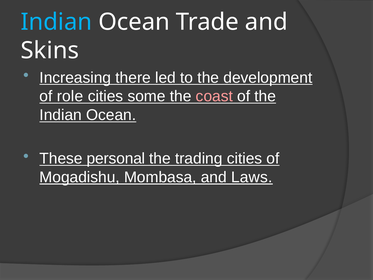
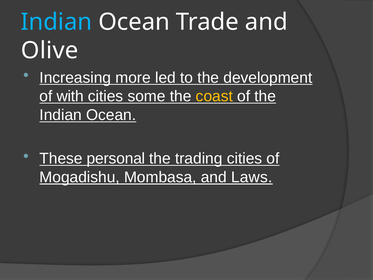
Skins: Skins -> Olive
there: there -> more
role: role -> with
coast colour: pink -> yellow
